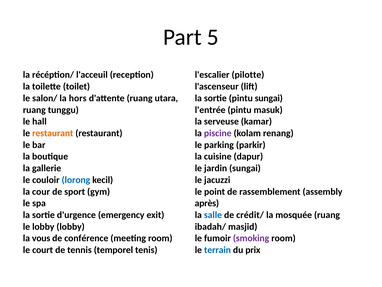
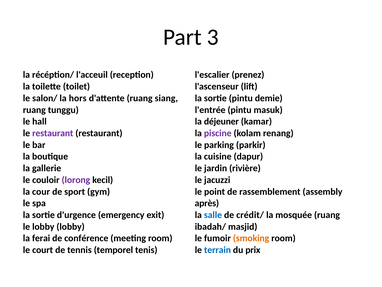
5: 5 -> 3
pilotte: pilotte -> prenez
utara: utara -> siang
pintu sungai: sungai -> demie
serveuse: serveuse -> déjeuner
restaurant at (53, 133) colour: orange -> purple
jardin sungai: sungai -> rivière
lorong colour: blue -> purple
vous: vous -> ferai
smoking colour: purple -> orange
